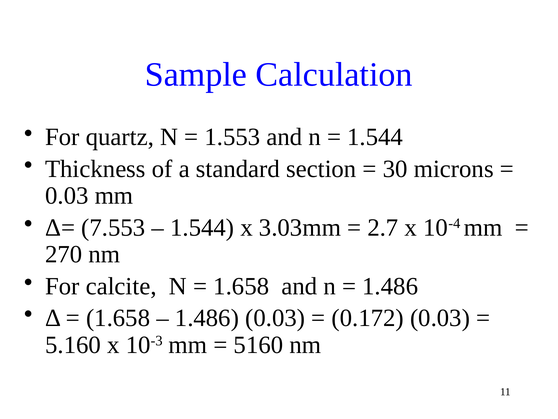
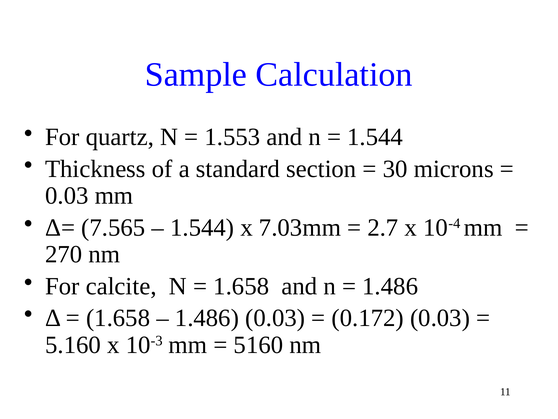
7.553: 7.553 -> 7.565
3.03mm: 3.03mm -> 7.03mm
